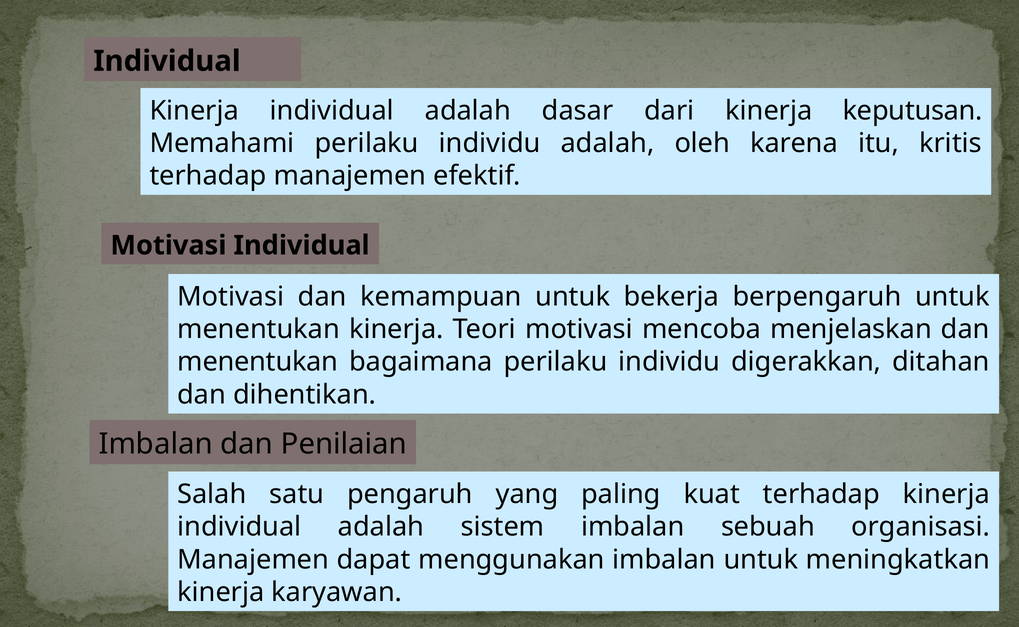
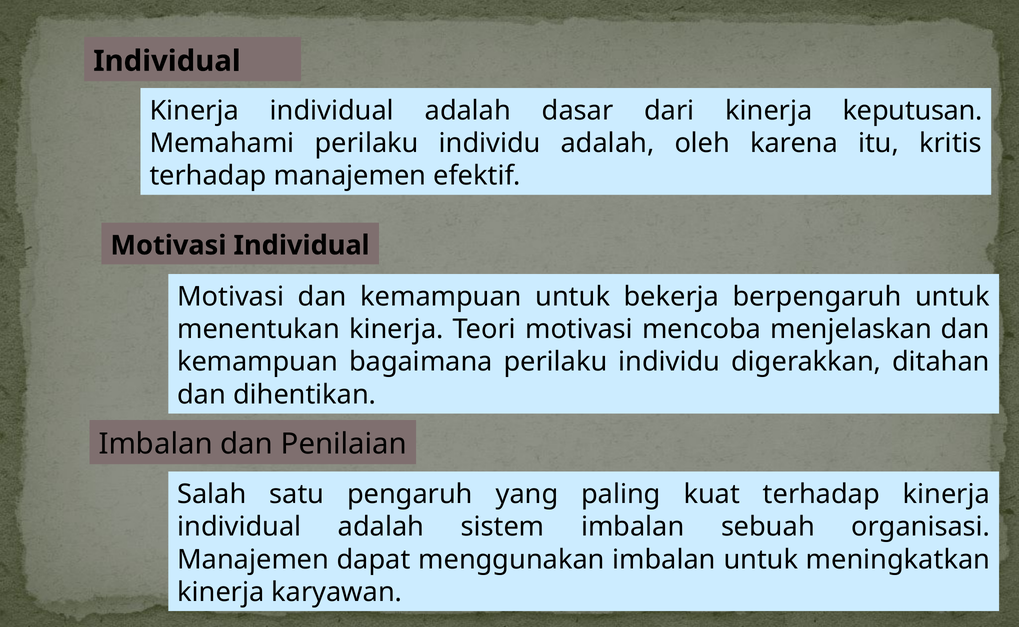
menentukan at (258, 362): menentukan -> kemampuan
